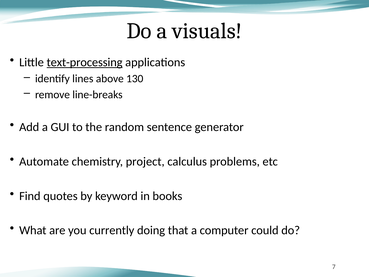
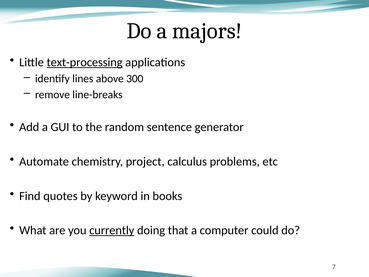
visuals: visuals -> majors
130: 130 -> 300
currently underline: none -> present
